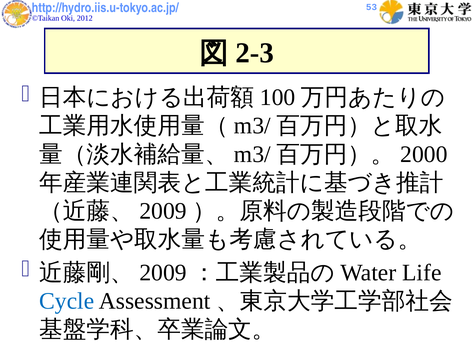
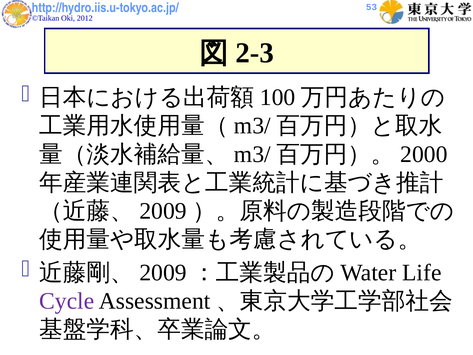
Cycle colour: blue -> purple
